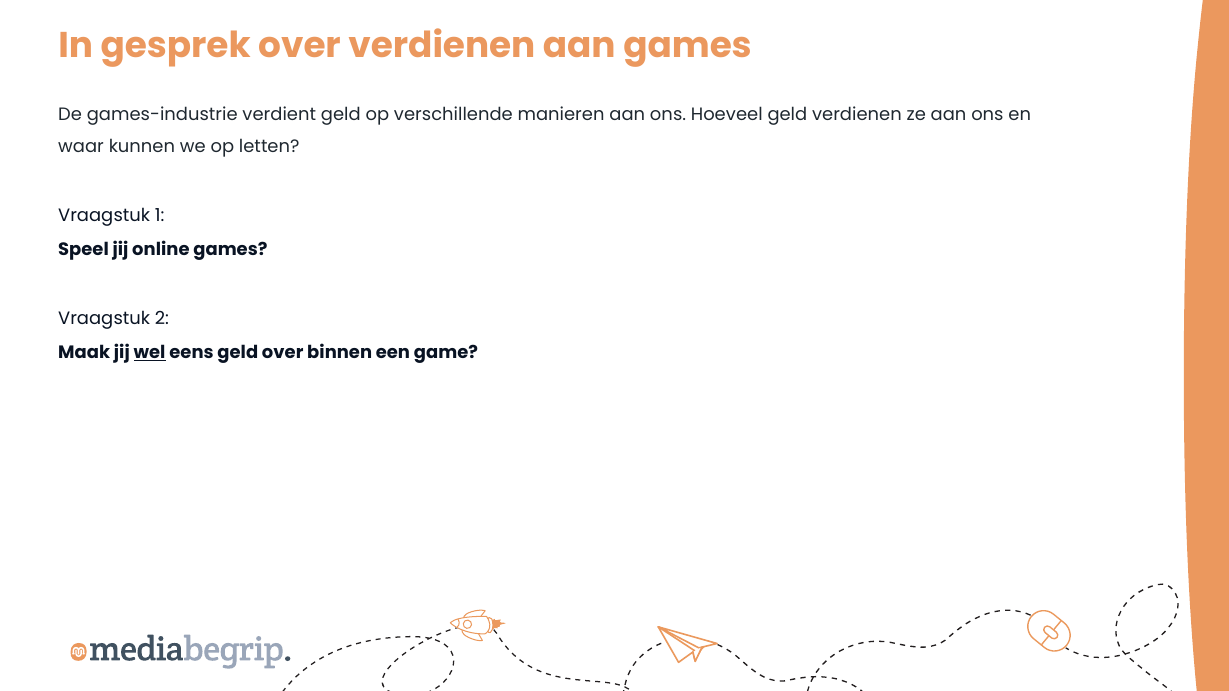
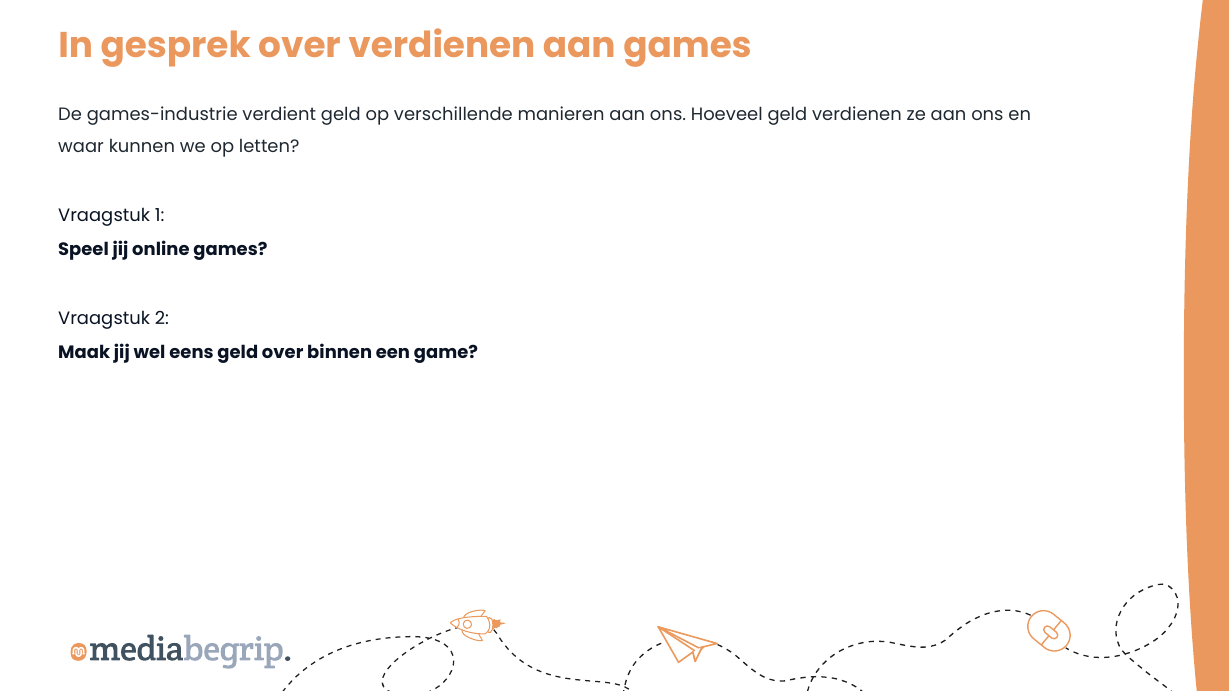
wel underline: present -> none
